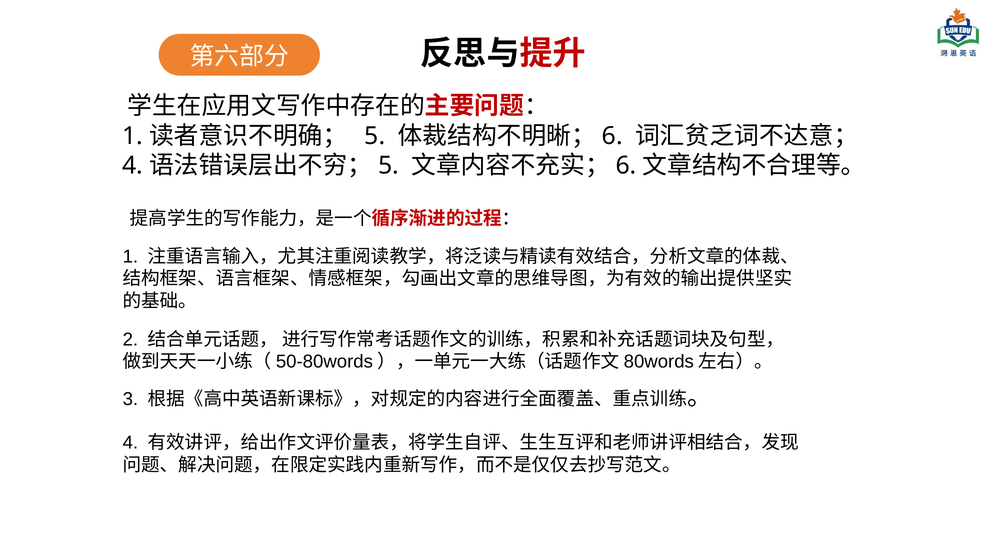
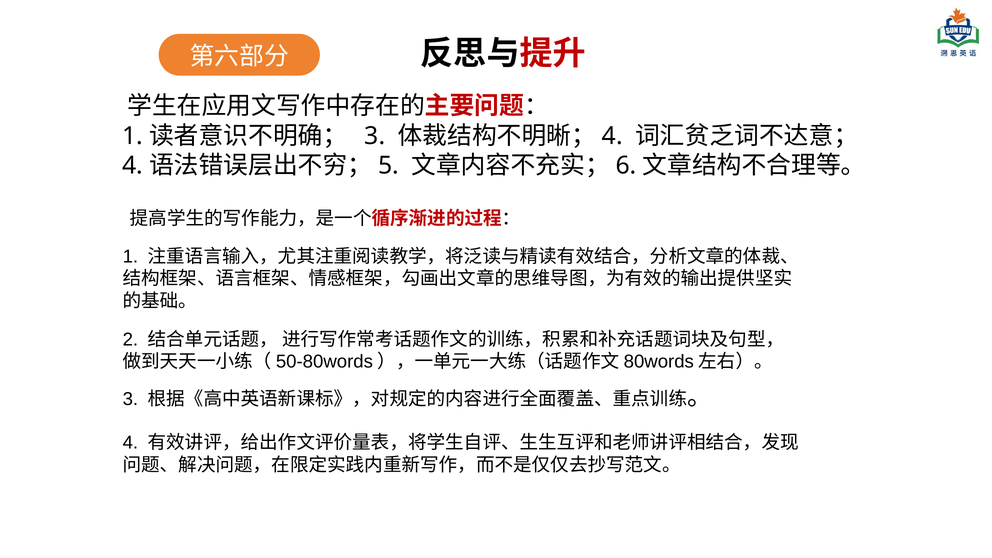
5 at (375, 136): 5 -> 3
6 at (612, 136): 6 -> 4
